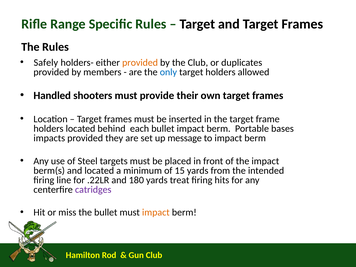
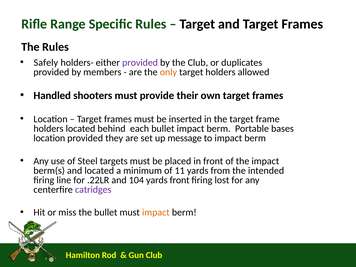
provided at (140, 62) colour: orange -> purple
only colour: blue -> orange
impacts at (49, 138): impacts -> location
15: 15 -> 11
180: 180 -> 104
yards treat: treat -> front
hits: hits -> lost
